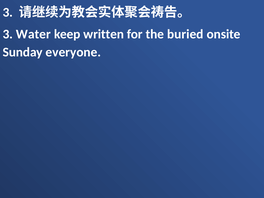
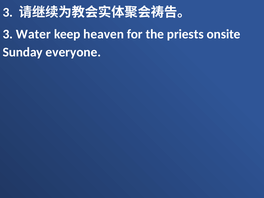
written: written -> heaven
buried: buried -> priests
